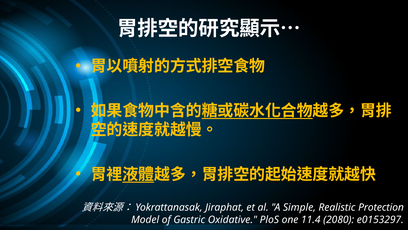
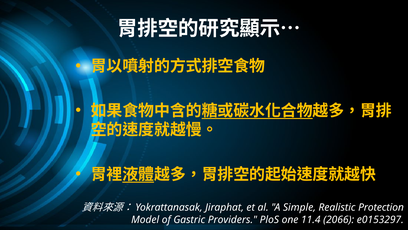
Oxidative: Oxidative -> Providers
2080: 2080 -> 2066
